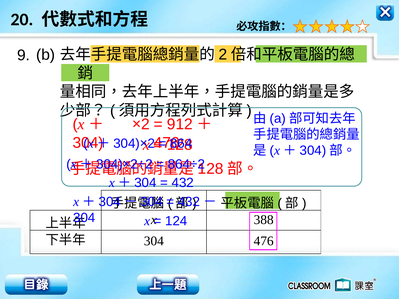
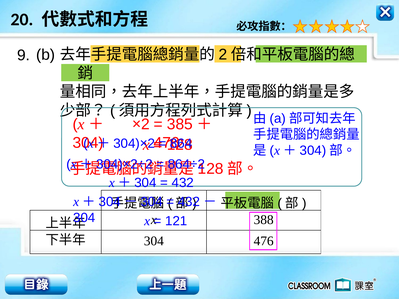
912: 912 -> 385
124: 124 -> 121
